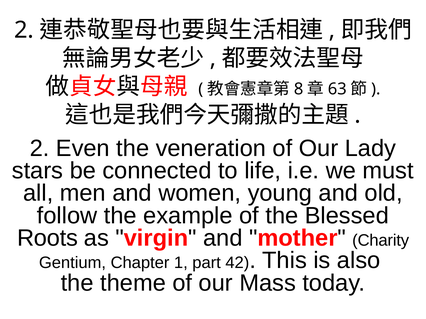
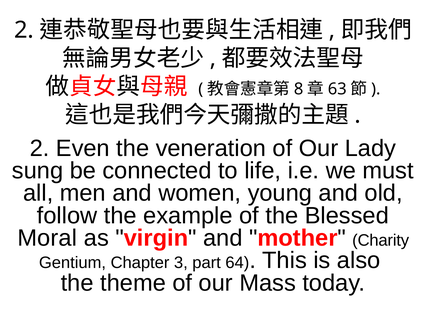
stars: stars -> sung
Roots: Roots -> Moral
1: 1 -> 3
42: 42 -> 64
